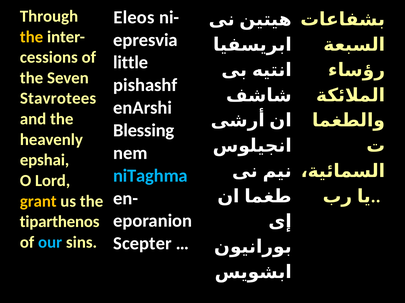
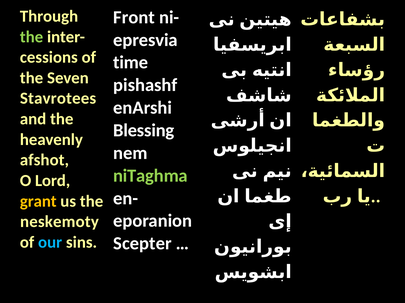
Eleos: Eleos -> Front
the at (32, 37) colour: yellow -> light green
little: little -> time
epshai: epshai -> afshot
niTaghma colour: light blue -> light green
tiparthenos: tiparthenos -> neskemoty
